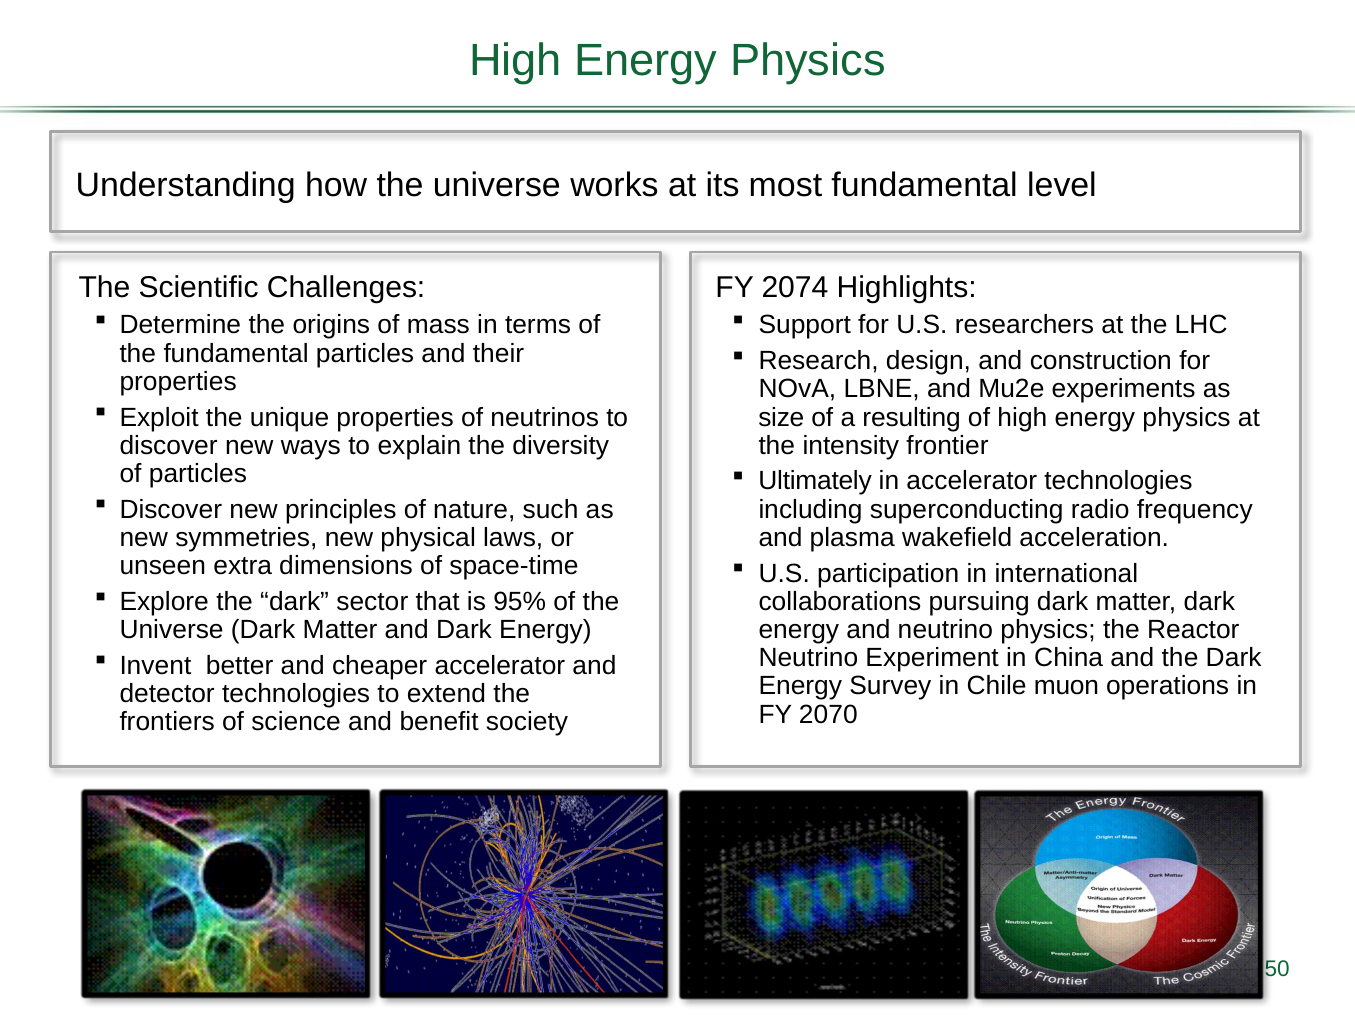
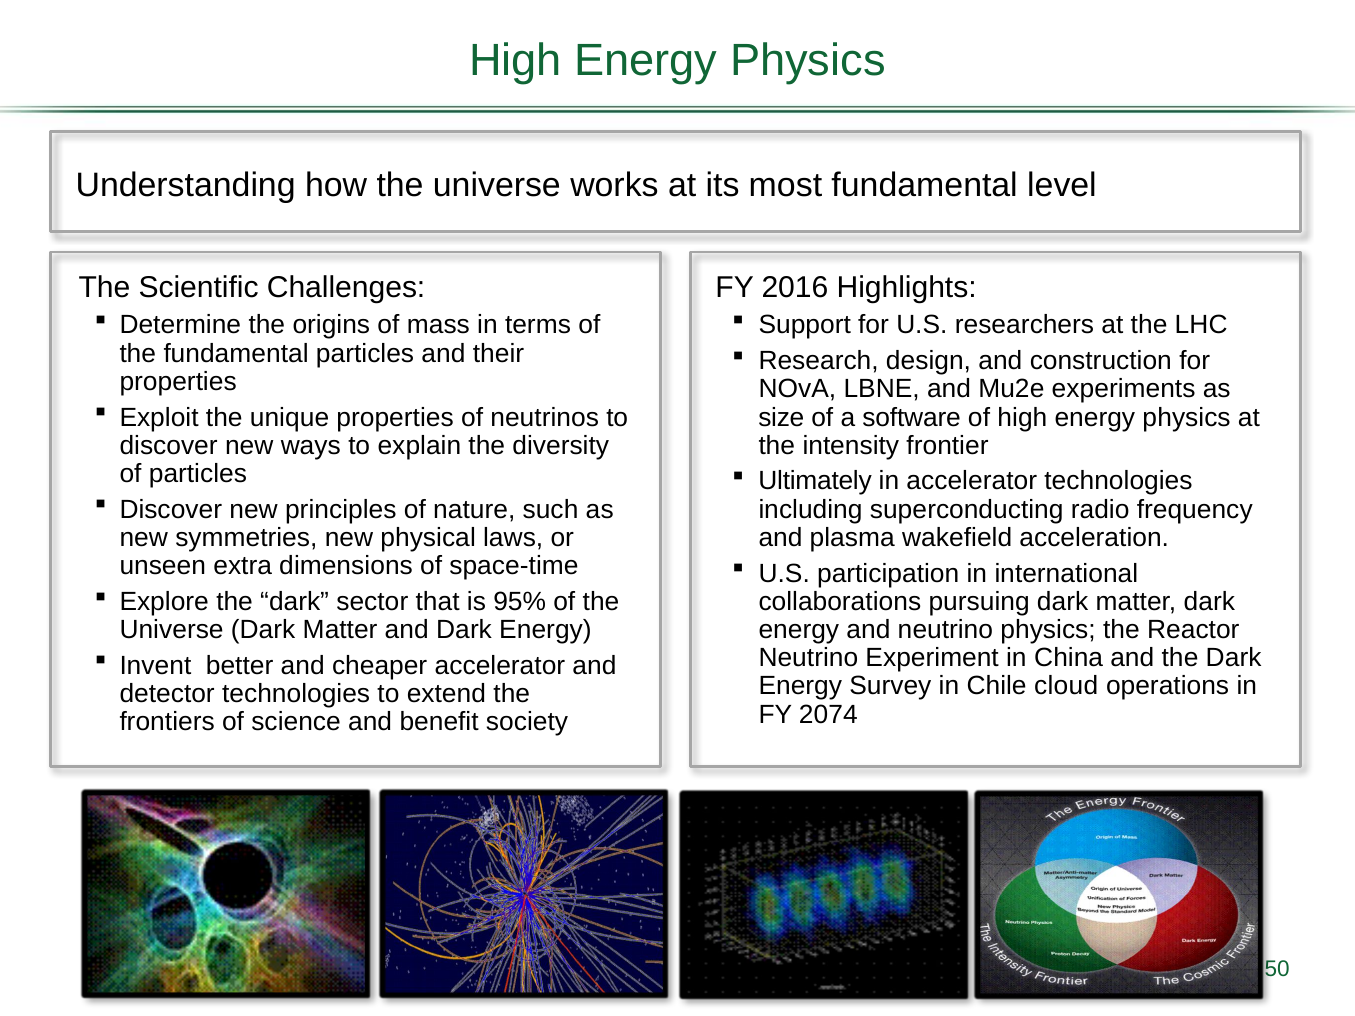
2074: 2074 -> 2016
resulting: resulting -> software
muon: muon -> cloud
2070: 2070 -> 2074
